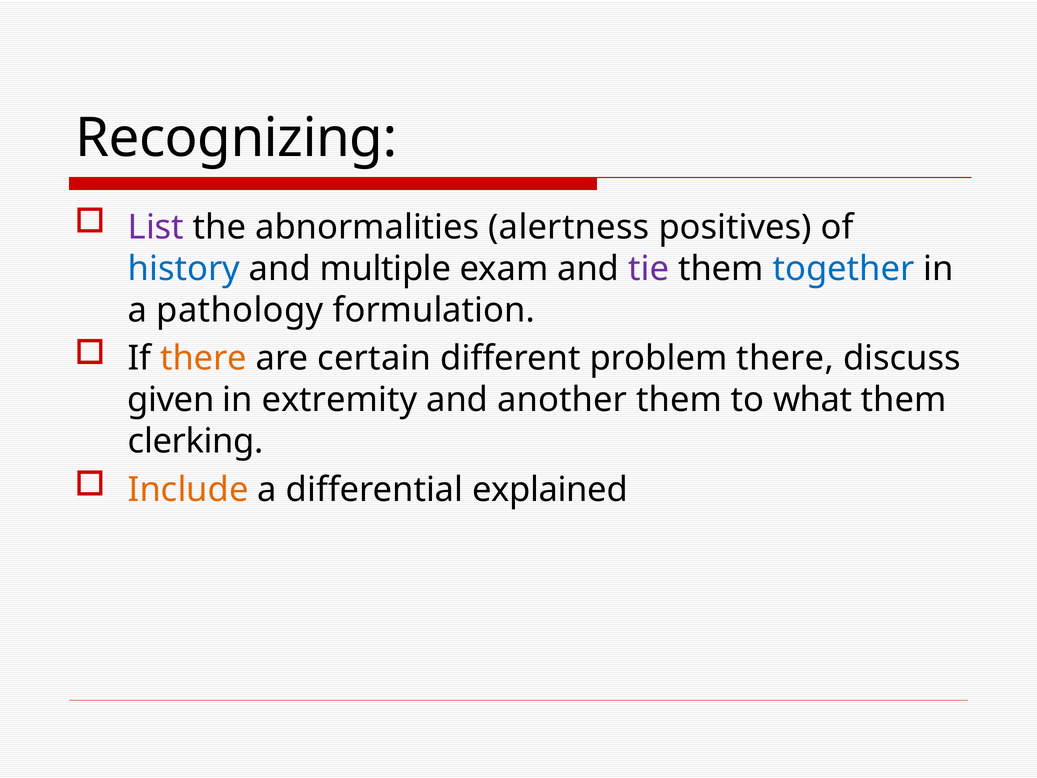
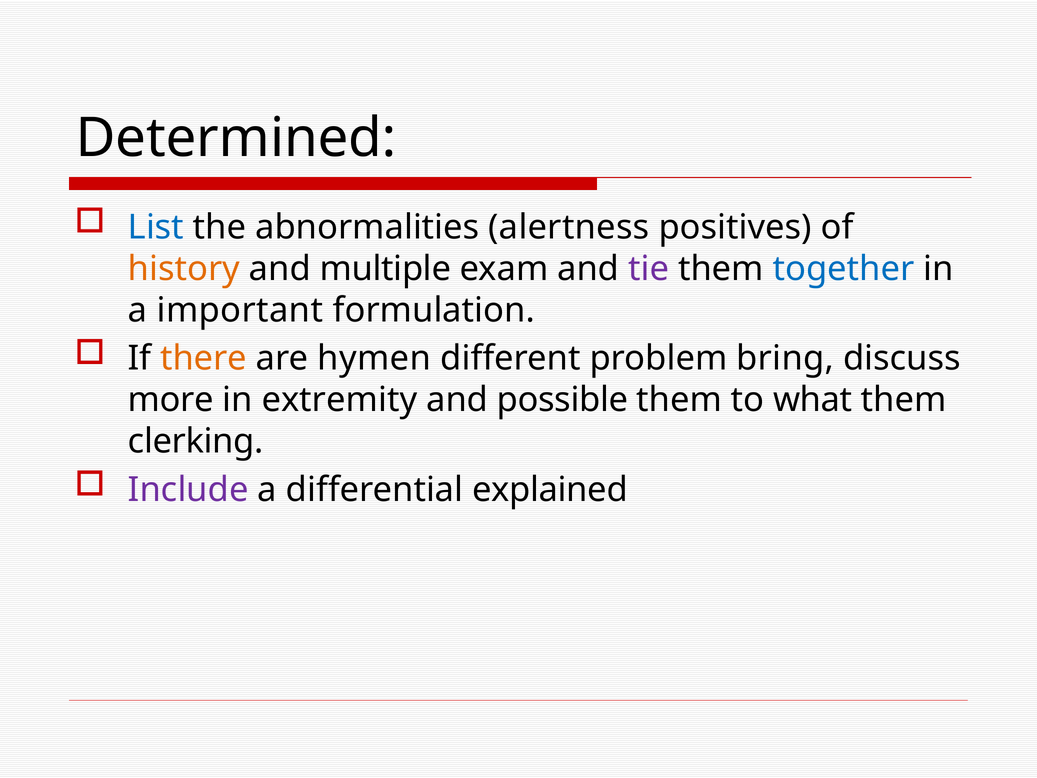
Recognizing: Recognizing -> Determined
List colour: purple -> blue
history colour: blue -> orange
pathology: pathology -> important
certain: certain -> hymen
problem there: there -> bring
given: given -> more
another: another -> possible
Include colour: orange -> purple
